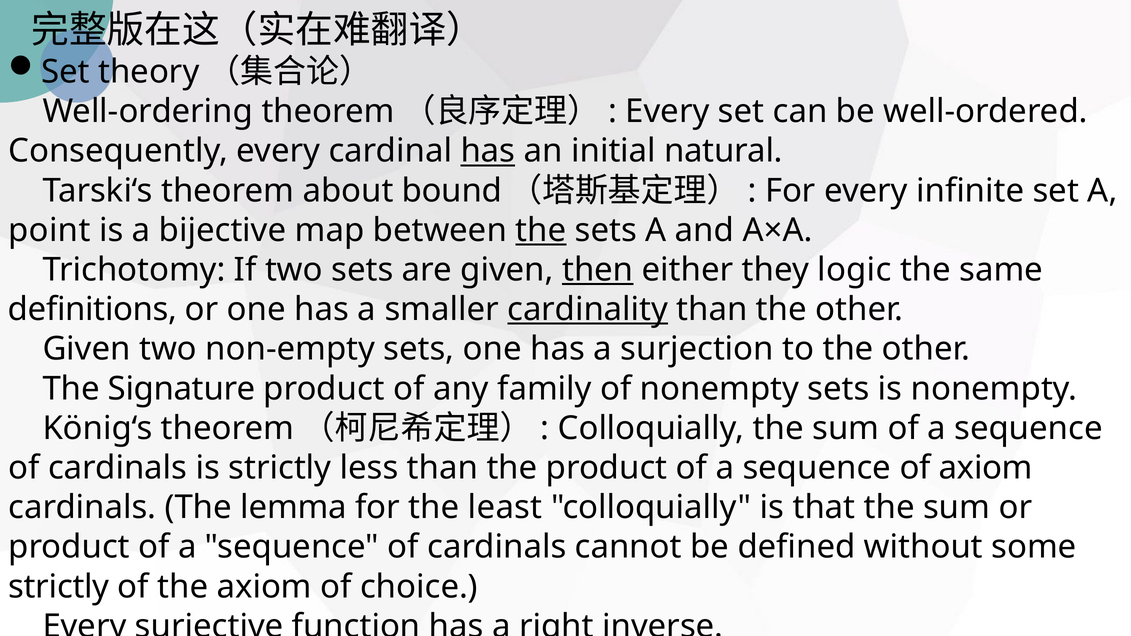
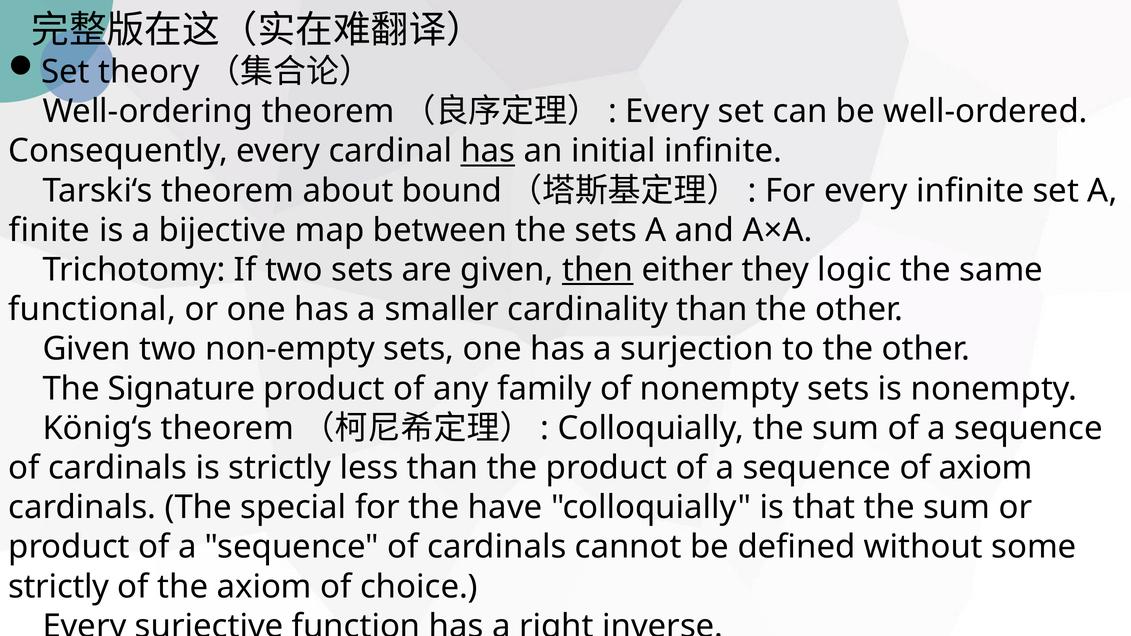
initial natural: natural -> infinite
point: point -> finite
the at (541, 230) underline: present -> none
definitions: definitions -> functional
cardinality underline: present -> none
lemma: lemma -> special
least: least -> have
